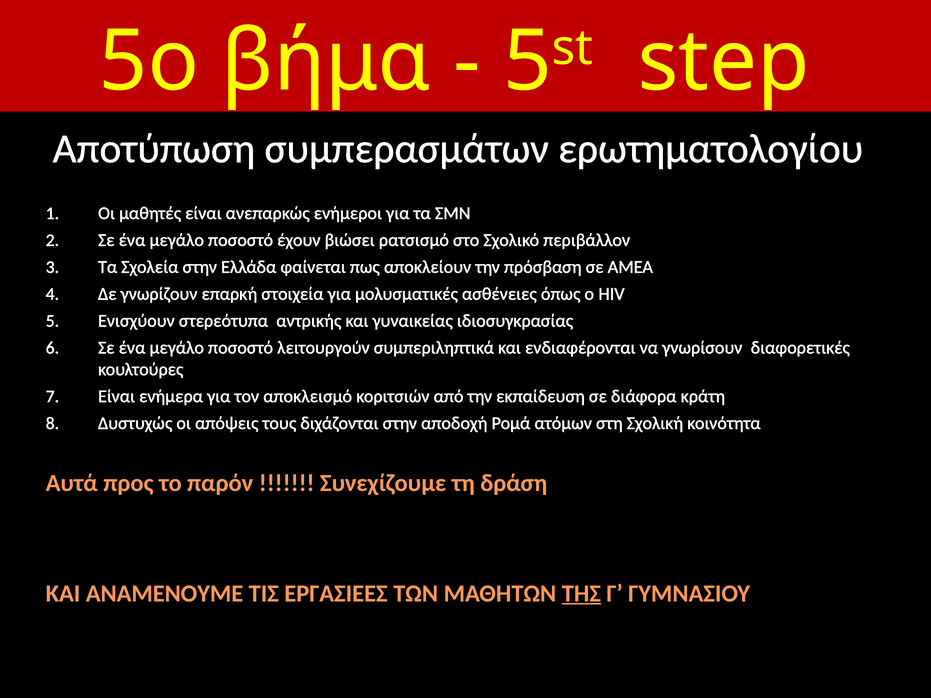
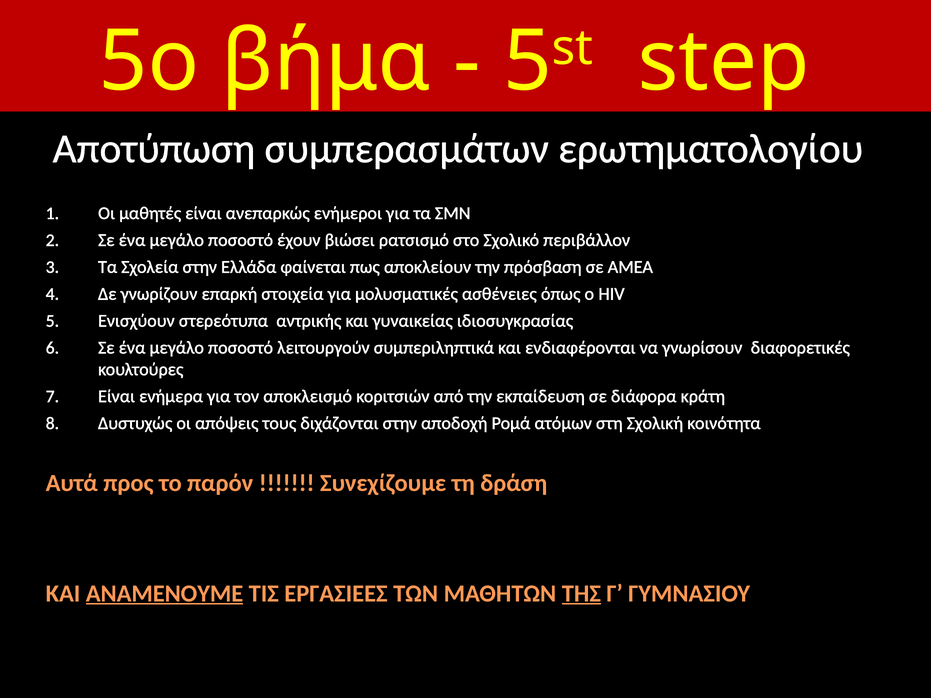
ΑΝΑΜΕΝΟΥΜΕ underline: none -> present
